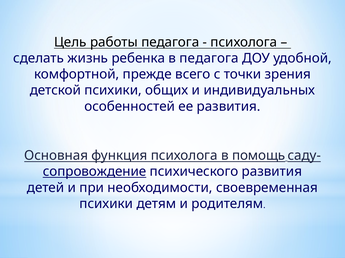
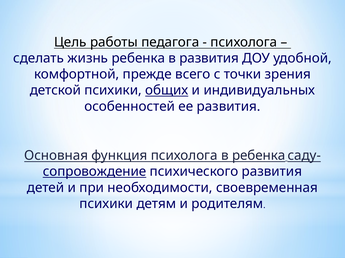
в педагога: педагога -> развития
общих underline: none -> present
в помощь: помощь -> ребенка
